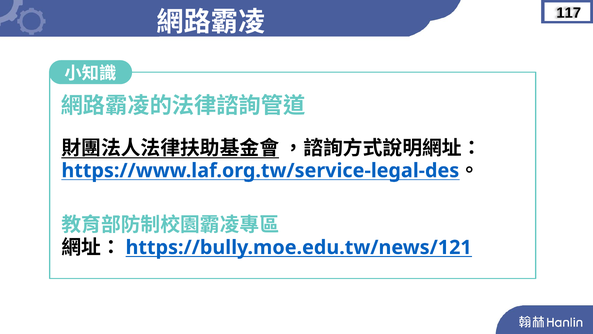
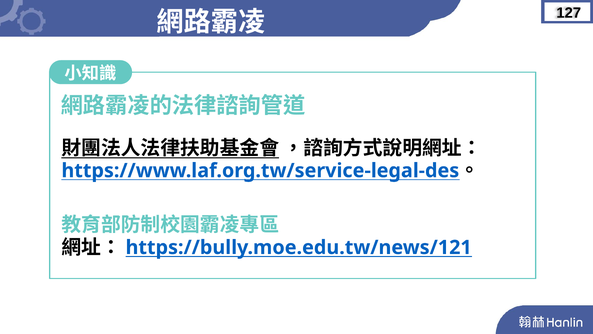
117: 117 -> 127
